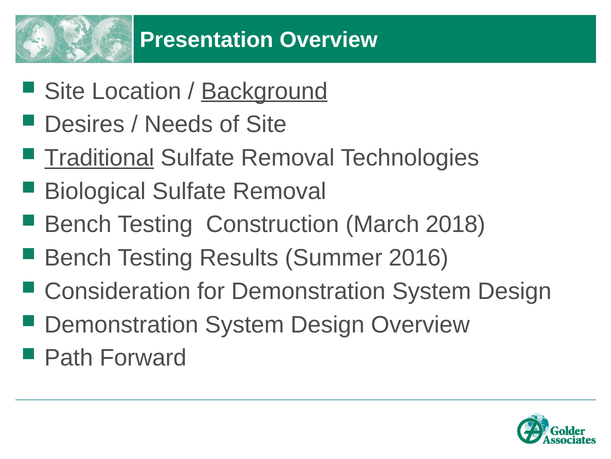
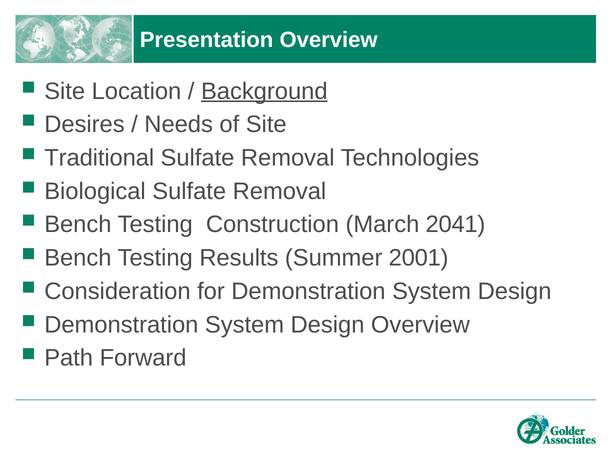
Traditional underline: present -> none
2018: 2018 -> 2041
2016: 2016 -> 2001
